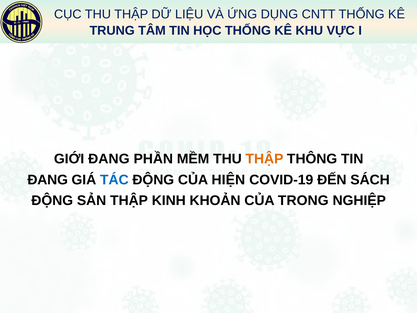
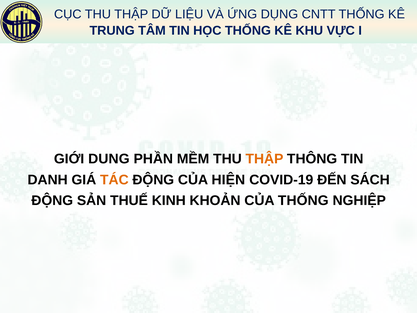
GIỚI ĐANG: ĐANG -> DUNG
ĐANG at (48, 180): ĐANG -> DANH
TÁC colour: blue -> orange
SẢN THẬP: THẬP -> THUẾ
CỦA TRONG: TRONG -> THỐNG
